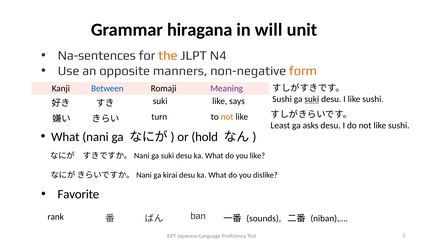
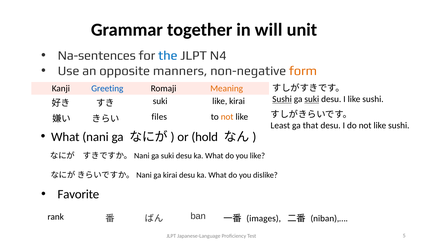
hiragana: hiragana -> together
the colour: orange -> blue
Between: Between -> Greeting
Meaning colour: purple -> orange
Sushi at (282, 99) underline: none -> present
like says: says -> kirai
turn: turn -> files
asks: asks -> that
sounds: sounds -> images
